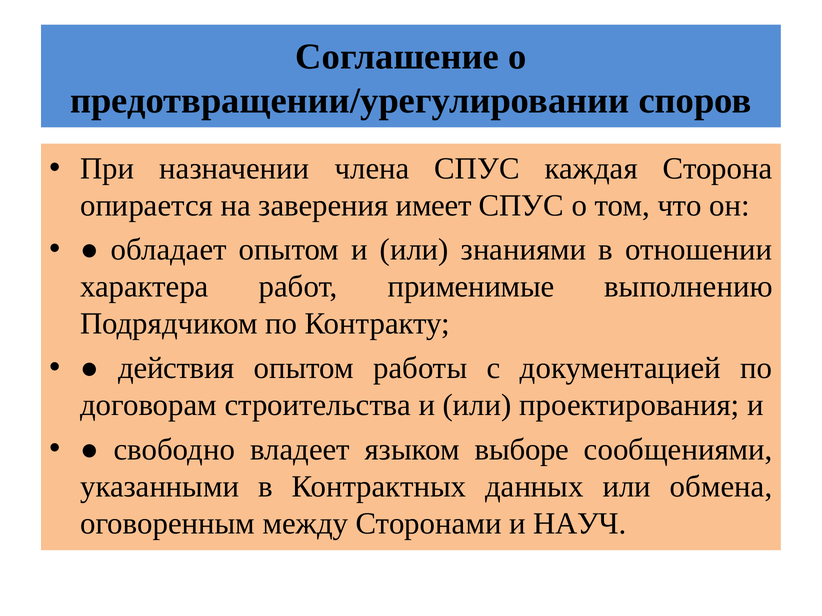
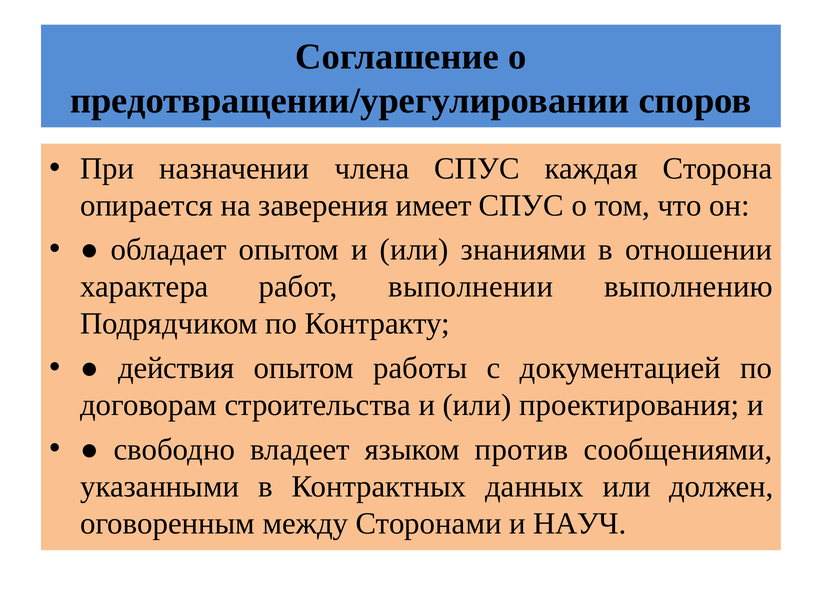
применимые: применимые -> выполнении
выборе: выборе -> против
обмена: обмена -> должен
